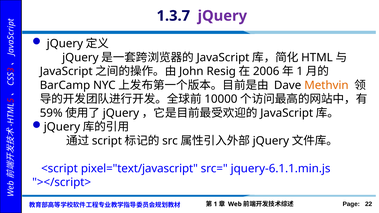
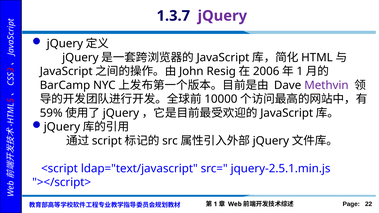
Methvin colour: orange -> purple
pixel="text/javascript: pixel="text/javascript -> ldap="text/javascript
jquery-6.1.1.min.js: jquery-6.1.1.min.js -> jquery-2.5.1.min.js
